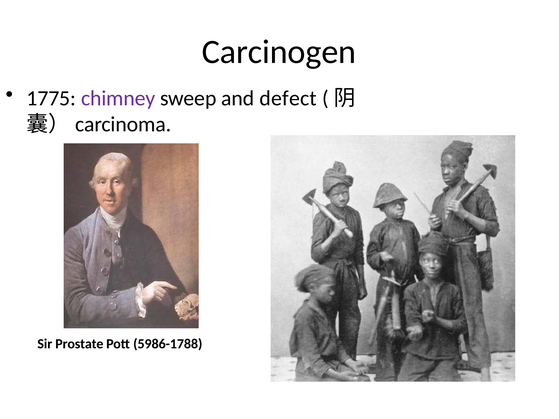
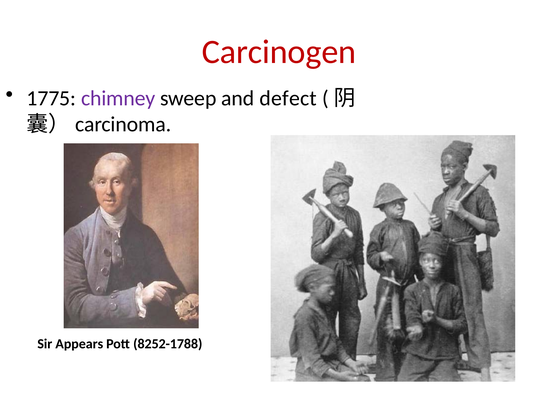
Carcinogen colour: black -> red
Prostate: Prostate -> Appears
5986-1788: 5986-1788 -> 8252-1788
